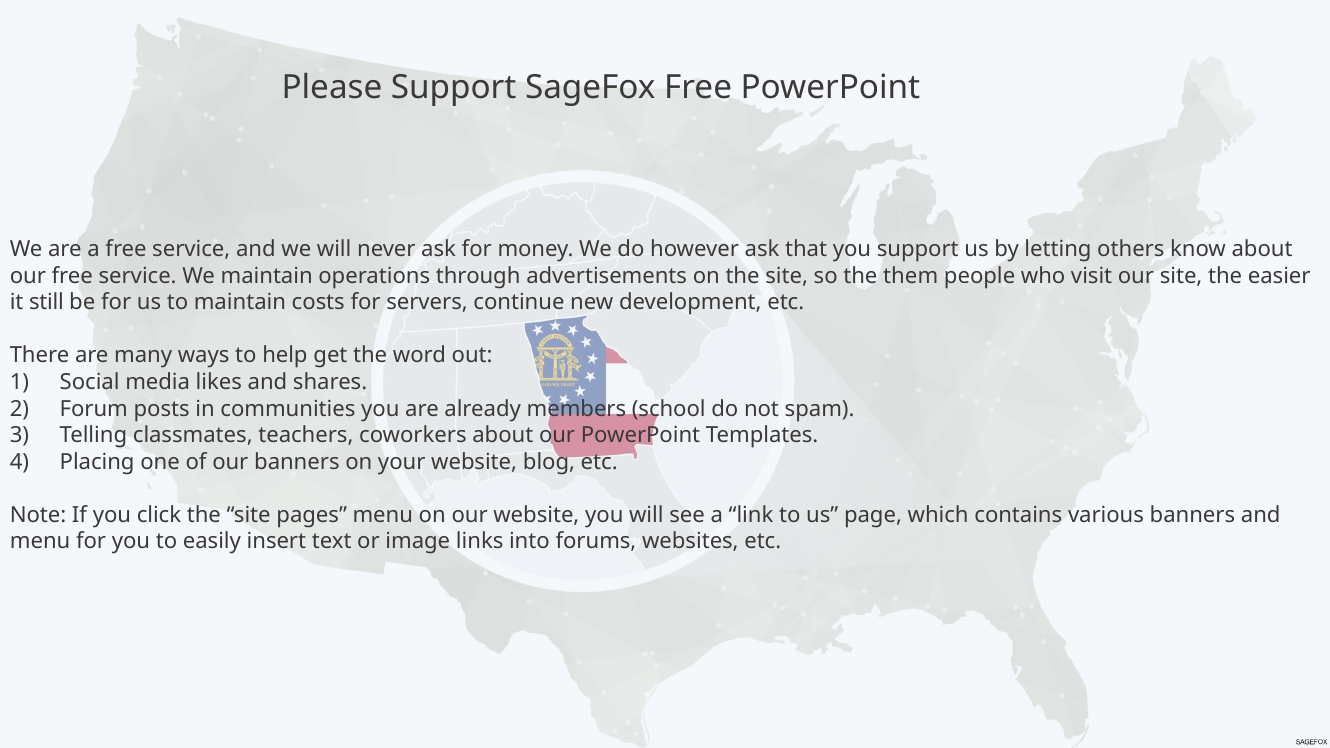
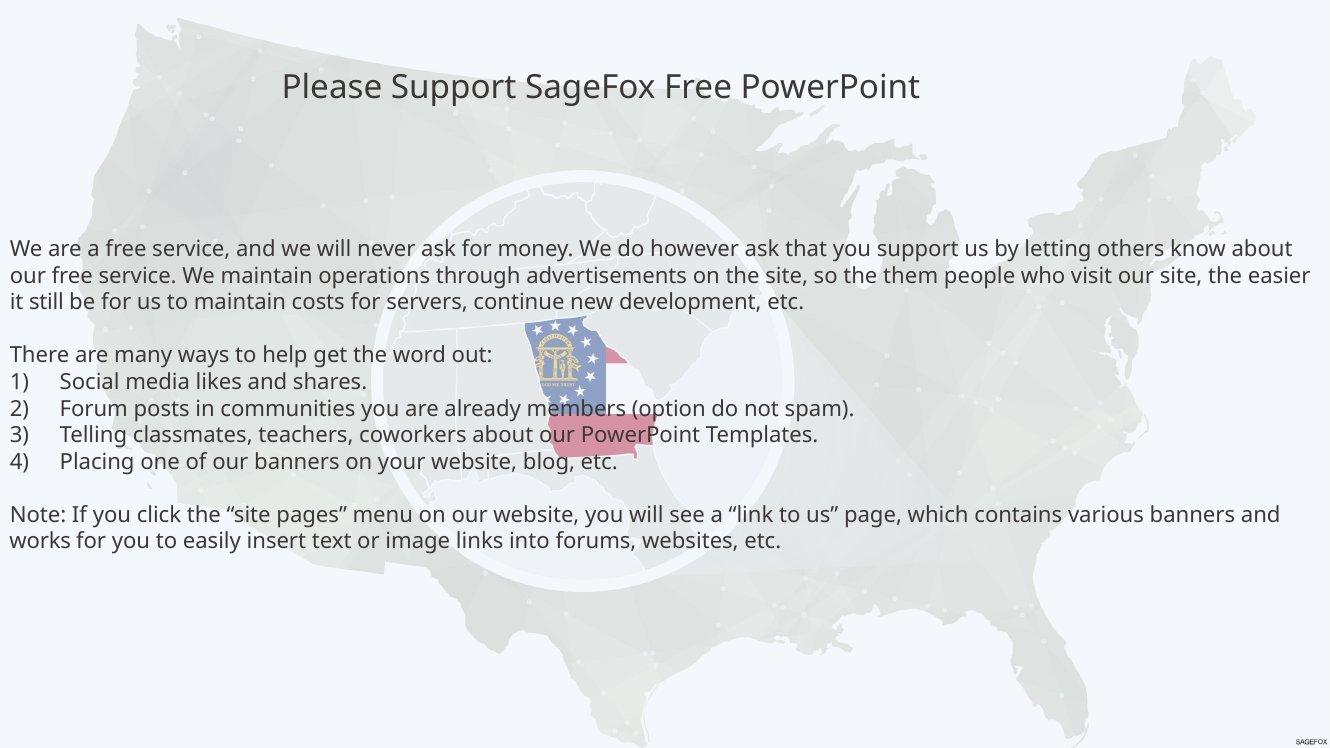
school: school -> option
menu at (40, 542): menu -> works
